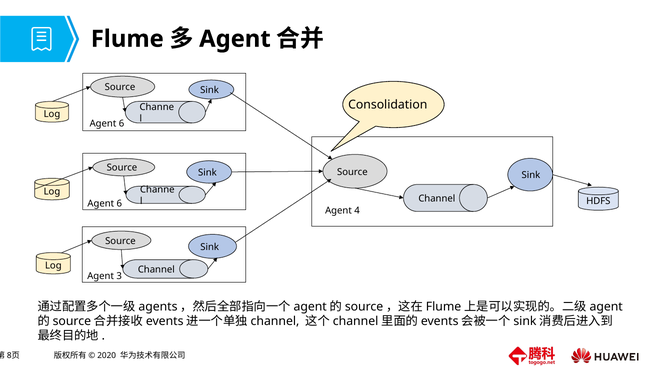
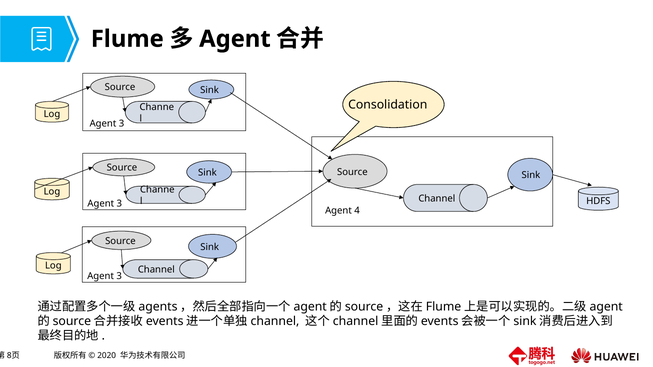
6 at (121, 124): 6 -> 3
6 at (119, 204): 6 -> 3
